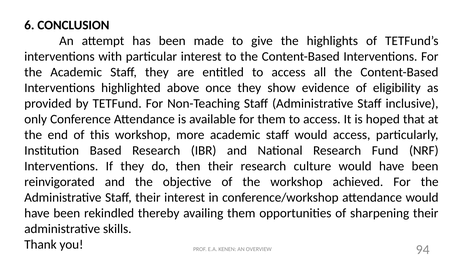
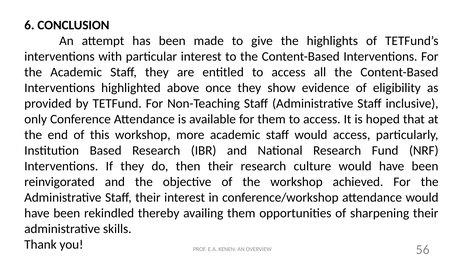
94: 94 -> 56
